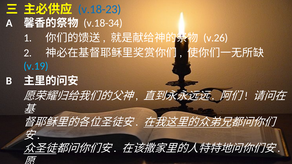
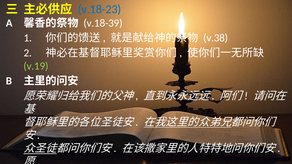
v.18-34: v.18-34 -> v.18-39
v.26: v.26 -> v.38
v.19 colour: light blue -> light green
